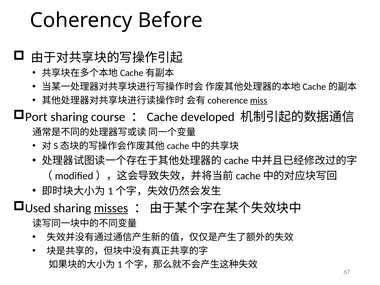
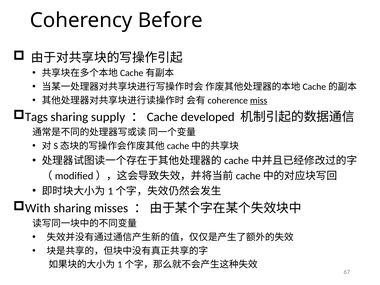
Port: Port -> Tags
course: course -> supply
Used: Used -> With
misses underline: present -> none
